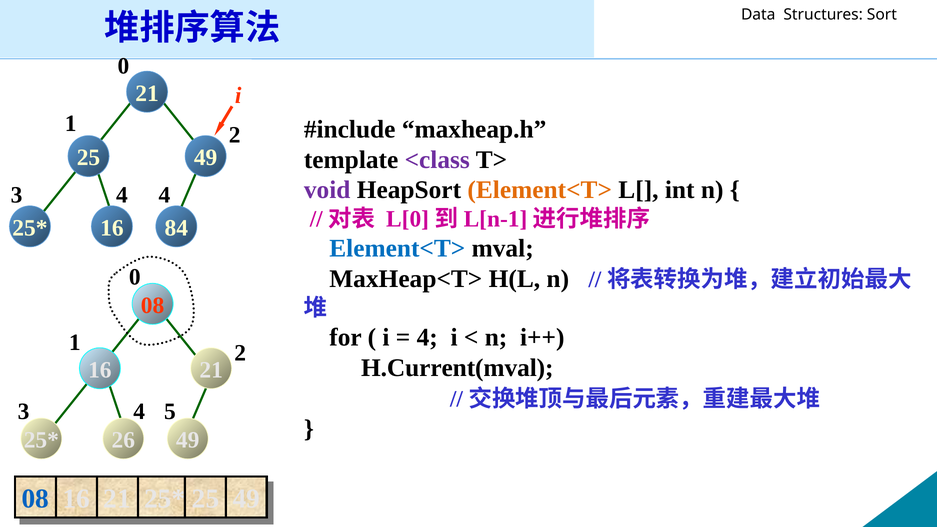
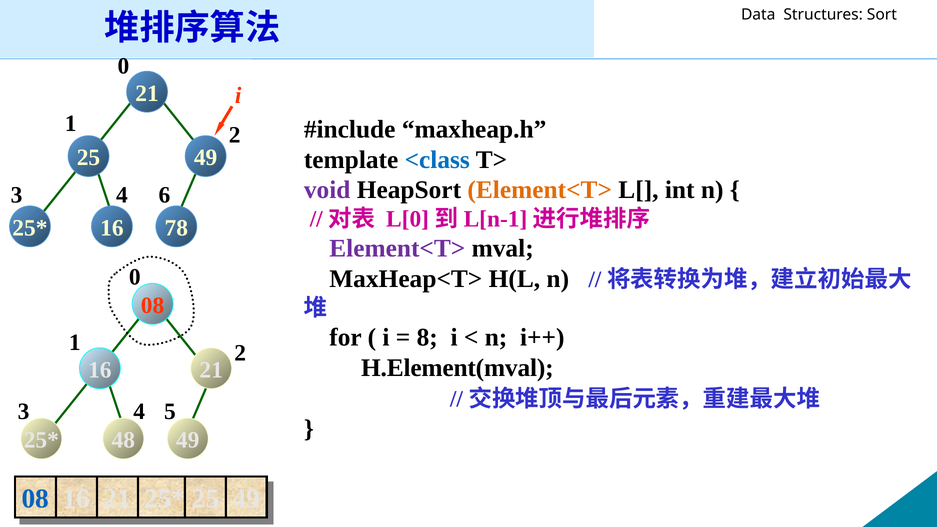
<class colour: purple -> blue
4 4: 4 -> 6
84: 84 -> 78
Element<T> at (397, 249) colour: blue -> purple
4 at (427, 338): 4 -> 8
H.Current(mval: H.Current(mval -> H.Element(mval
26: 26 -> 48
